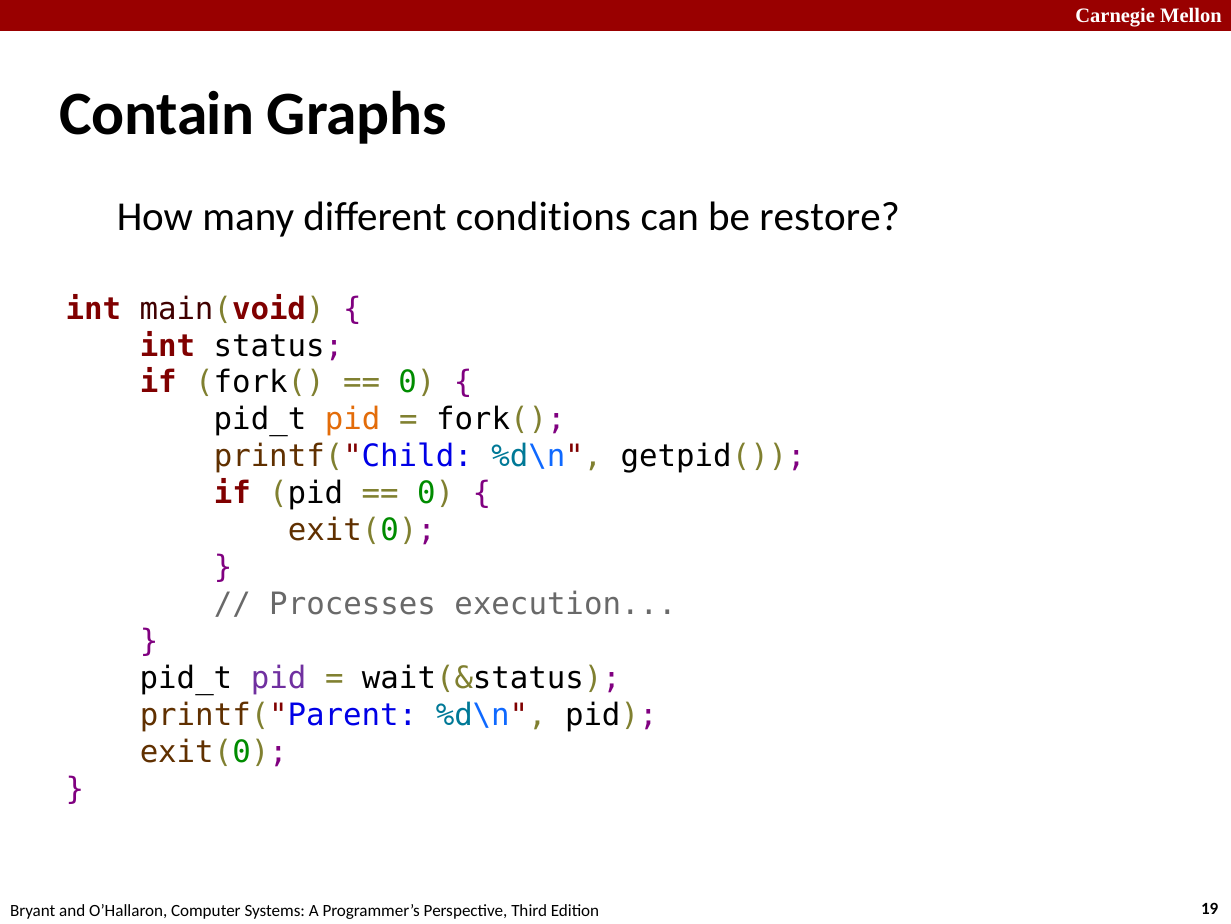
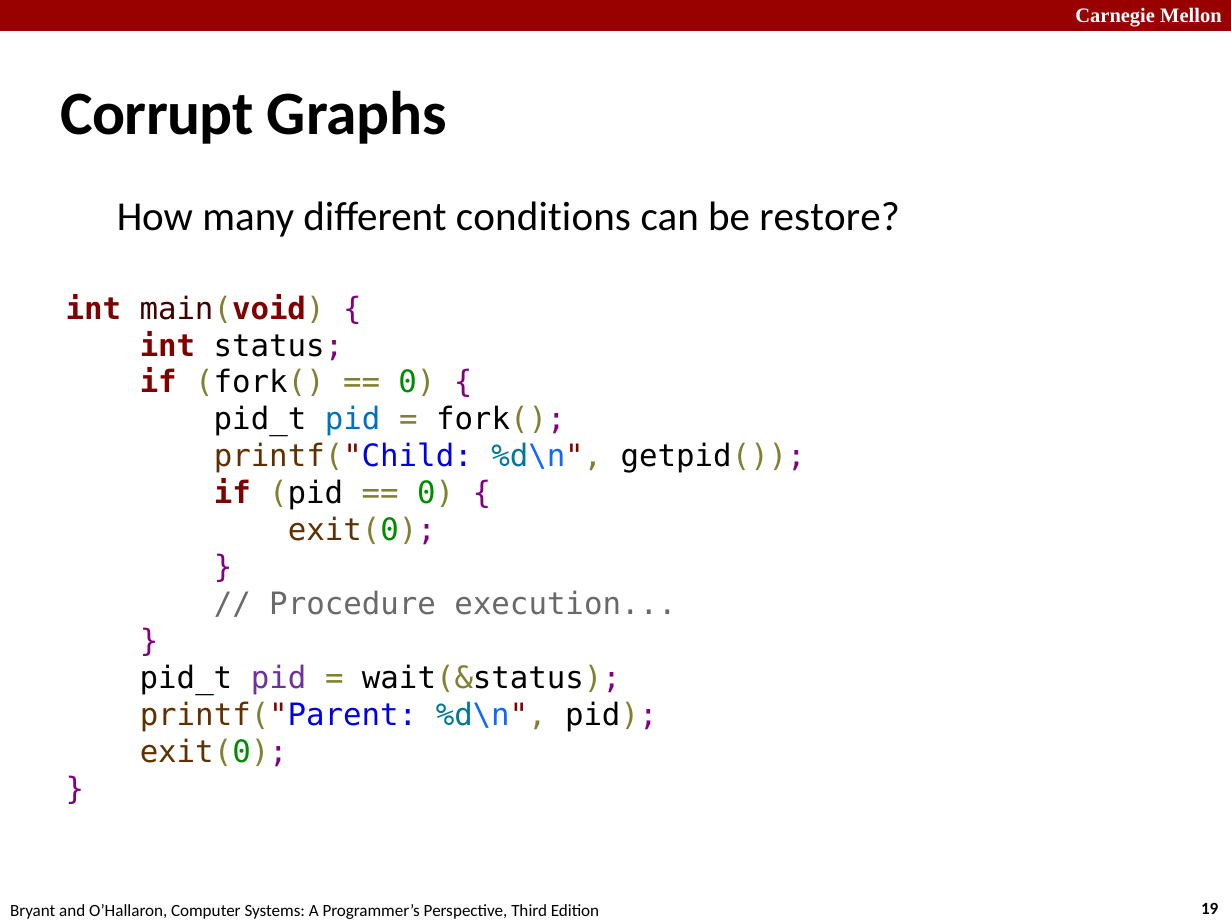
Contain: Contain -> Corrupt
pid at (353, 419) colour: orange -> blue
Processes: Processes -> Procedure
